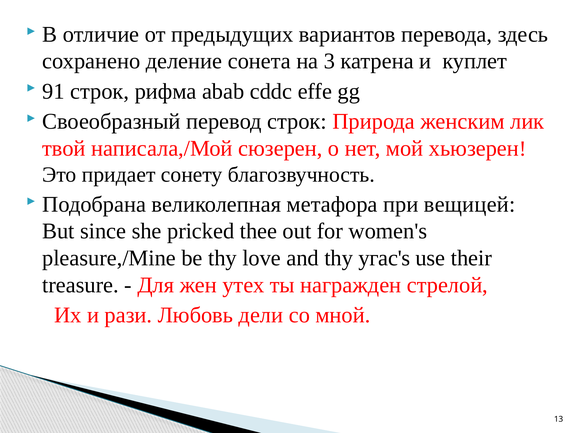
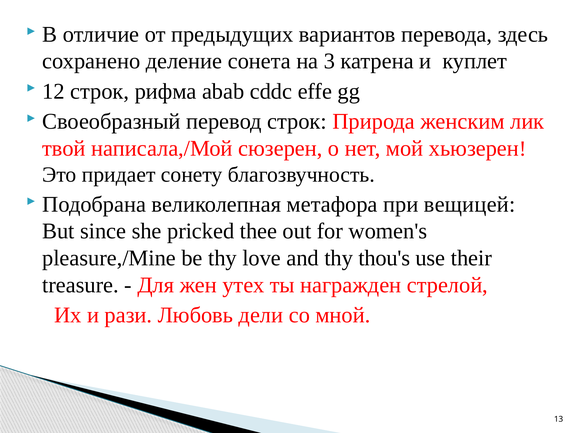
91: 91 -> 12
угас's: угас's -> thou's
